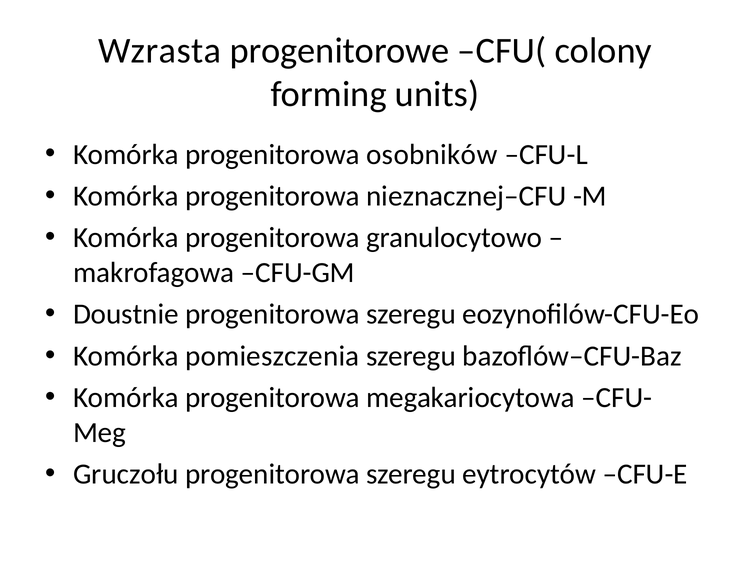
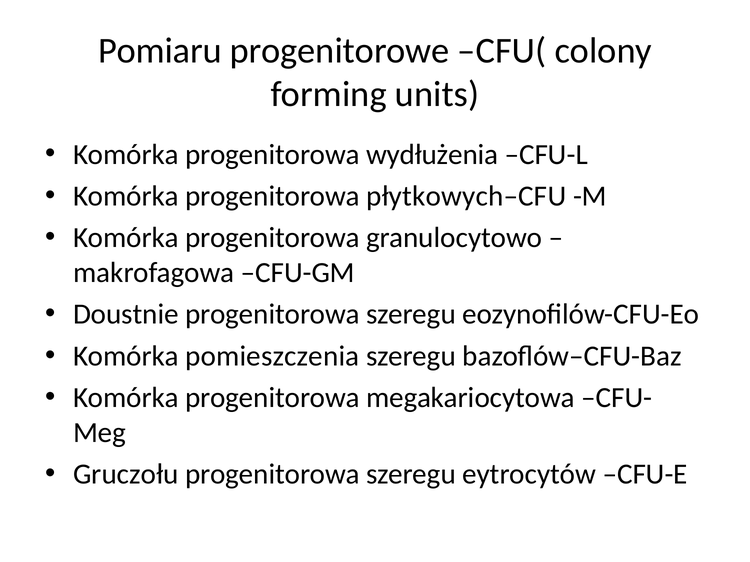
Wzrasta: Wzrasta -> Pomiaru
osobników: osobników -> wydłużenia
nieznacznej–CFU: nieznacznej–CFU -> płytkowych–CFU
